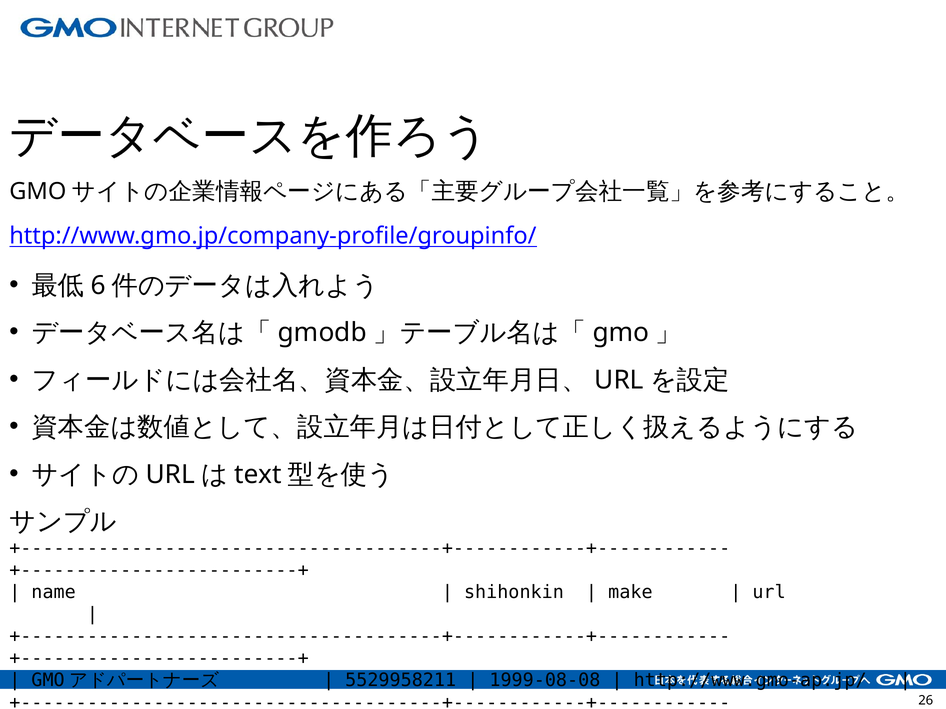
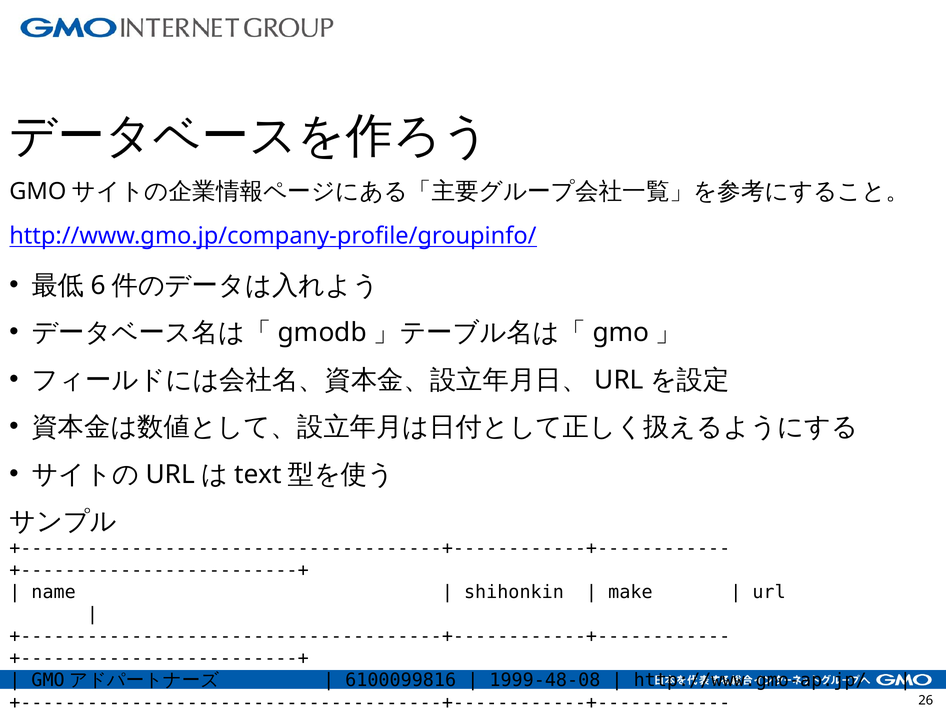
5529958211: 5529958211 -> 6100099816
1999-08-08: 1999-08-08 -> 1999-48-08
